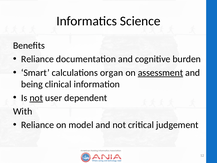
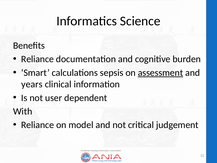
organ: organ -> sepsis
being: being -> years
not at (36, 98) underline: present -> none
